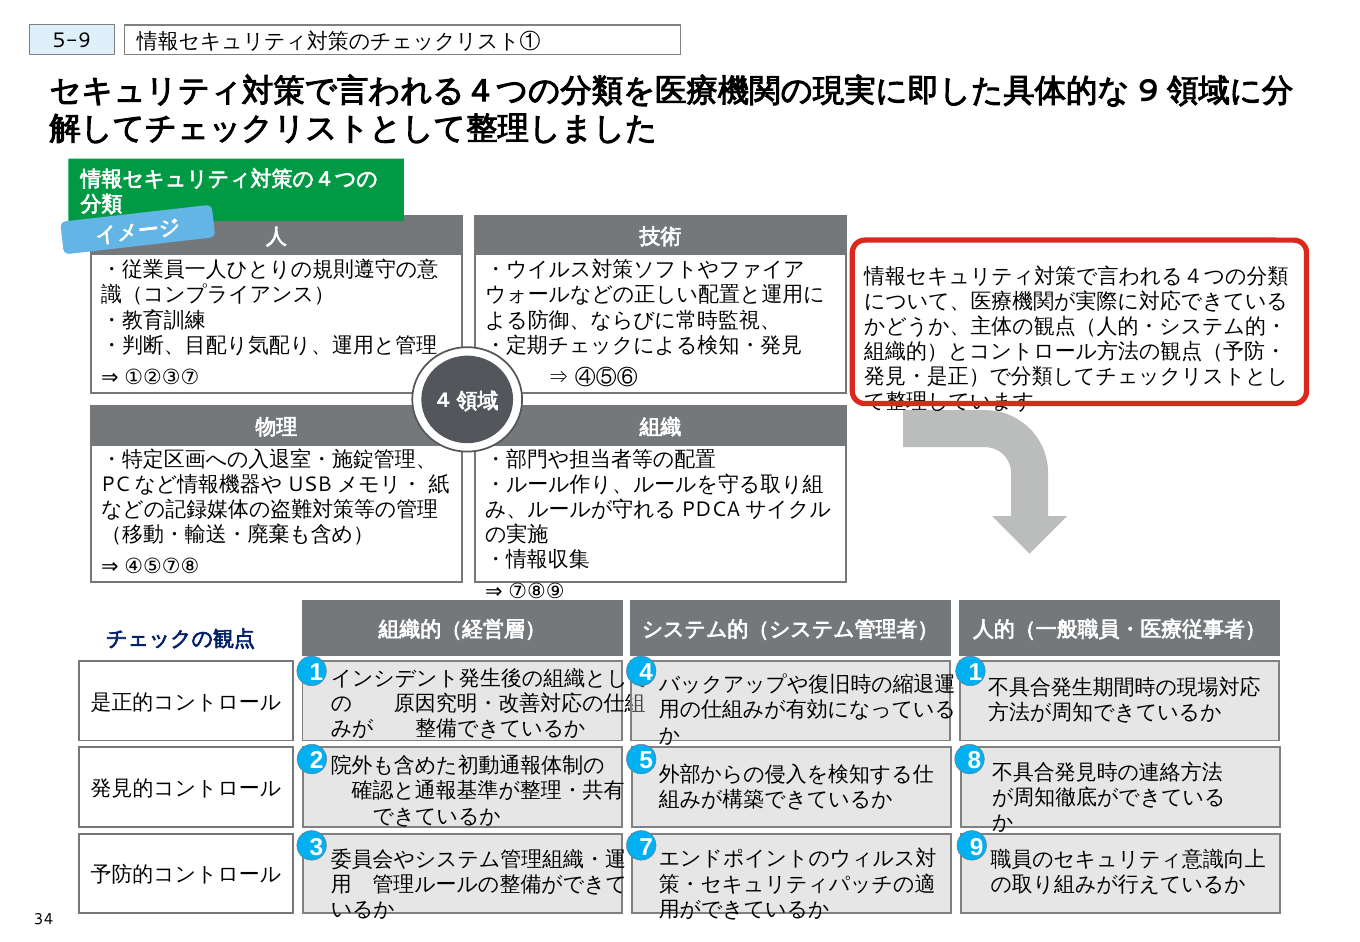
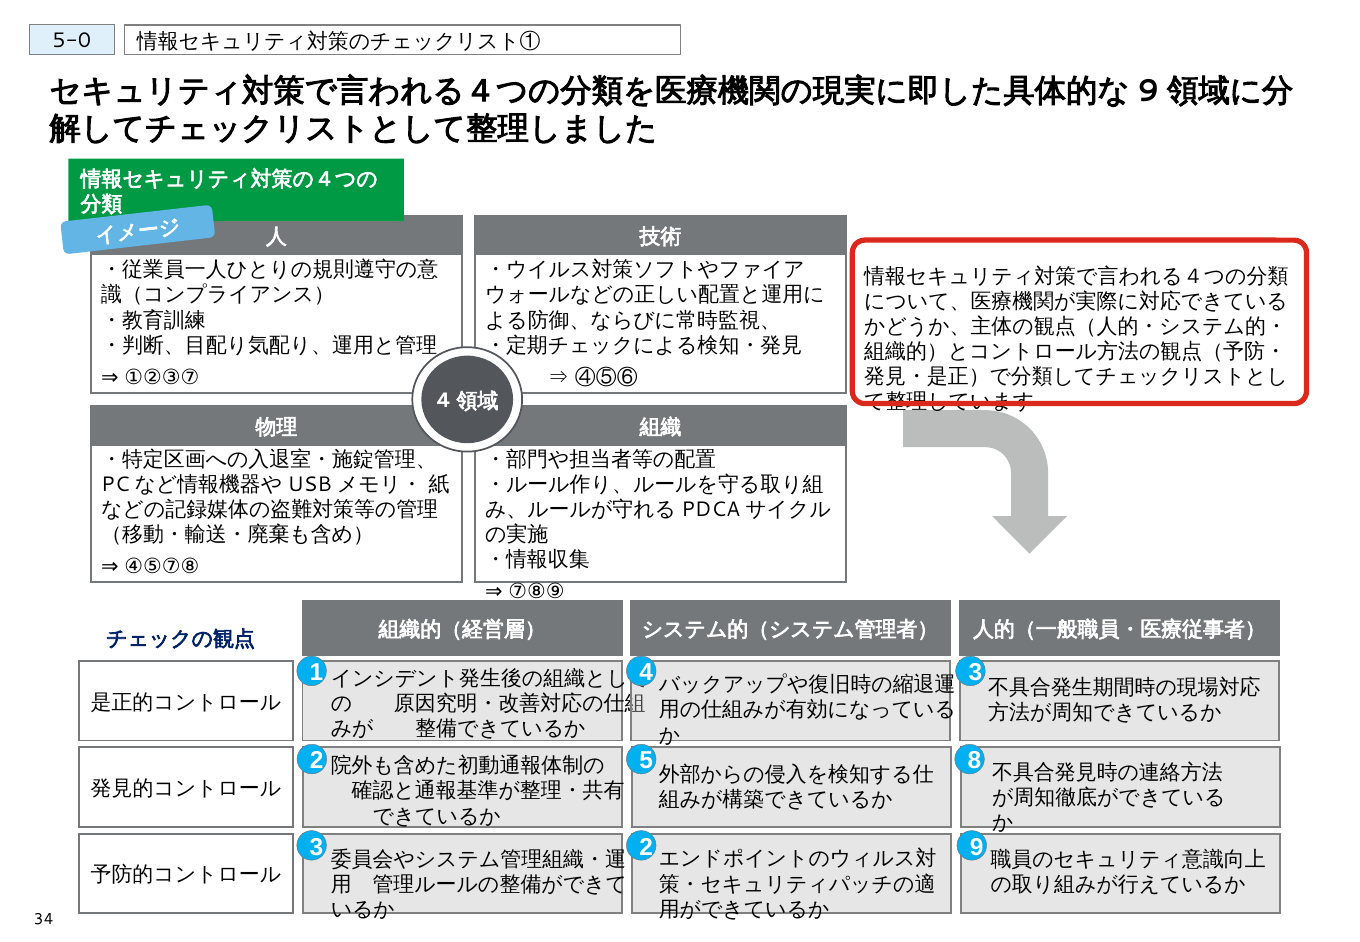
5-9: 5-9 -> 5-0
1 at (975, 672): 1 -> 3
3 7: 7 -> 2
